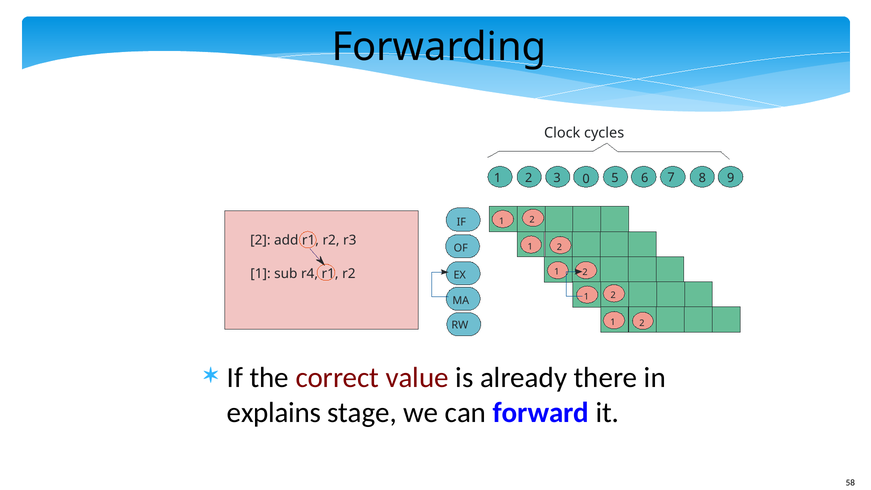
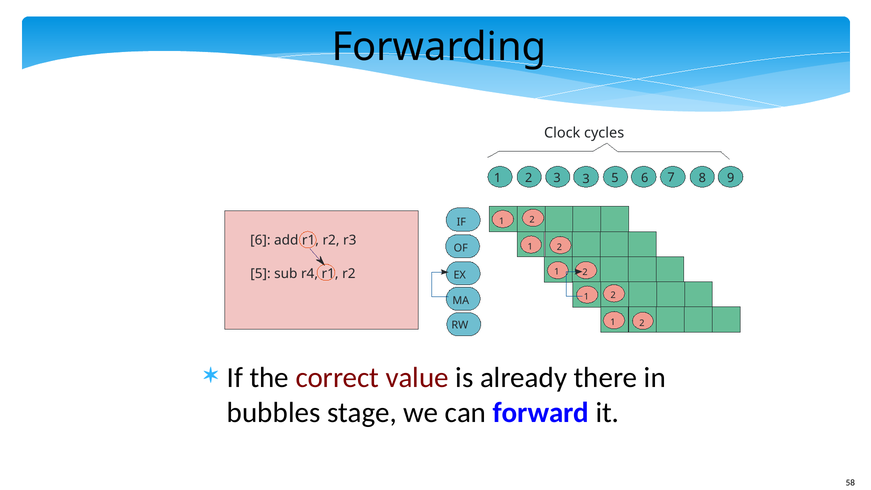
3 0: 0 -> 3
2 at (260, 240): 2 -> 6
1 at (261, 273): 1 -> 5
explains: explains -> bubbles
